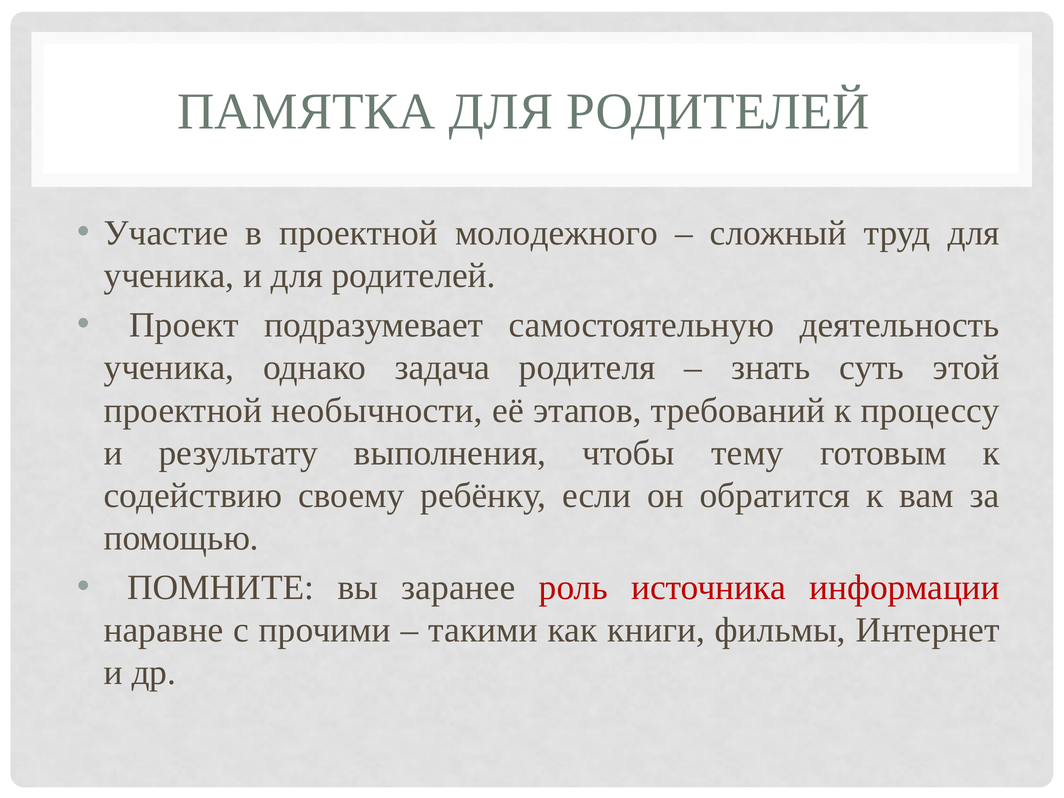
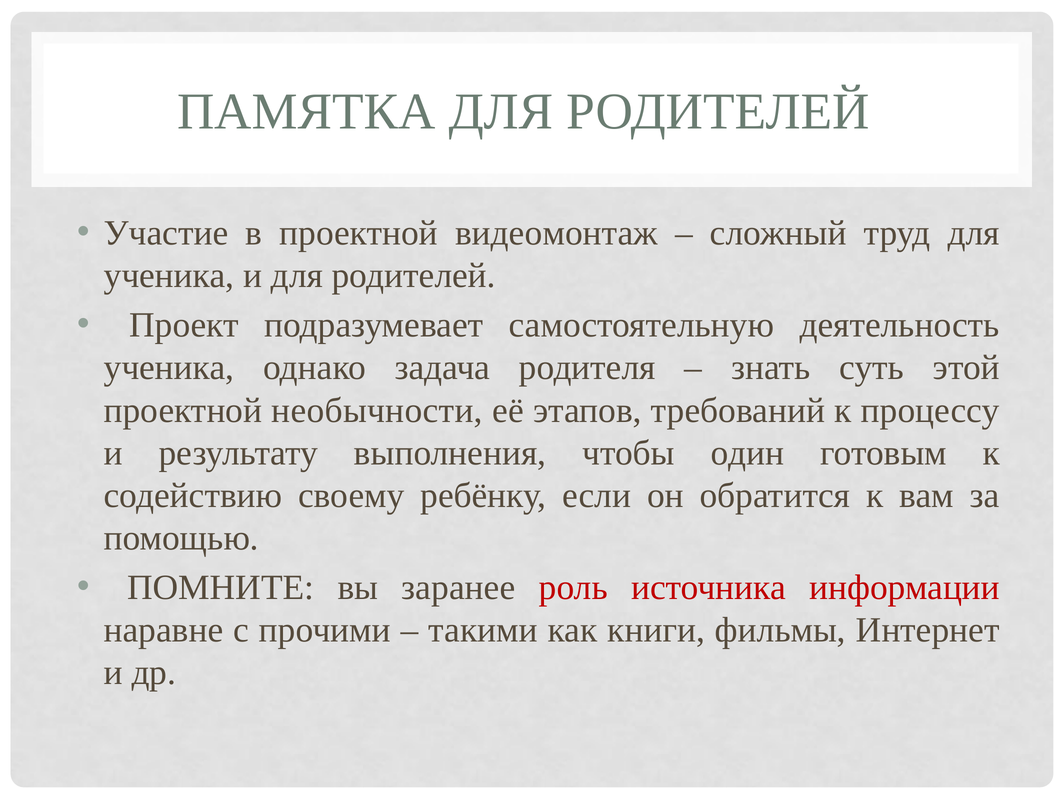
молодежного: молодежного -> видеомонтаж
тему: тему -> один
